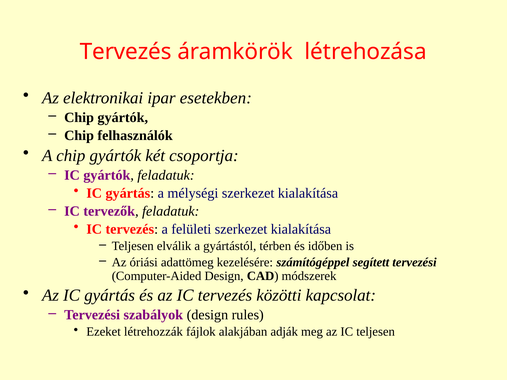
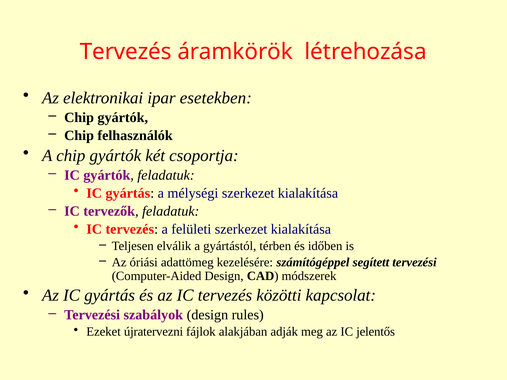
létrehozzák: létrehozzák -> újratervezni
IC teljesen: teljesen -> jelentős
